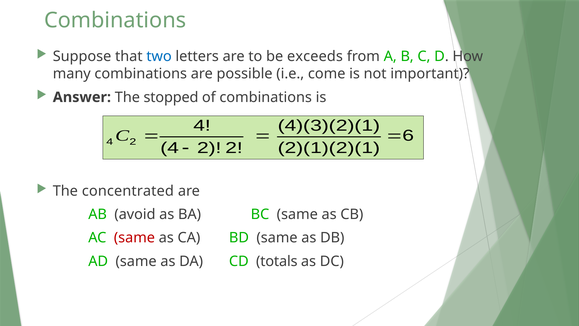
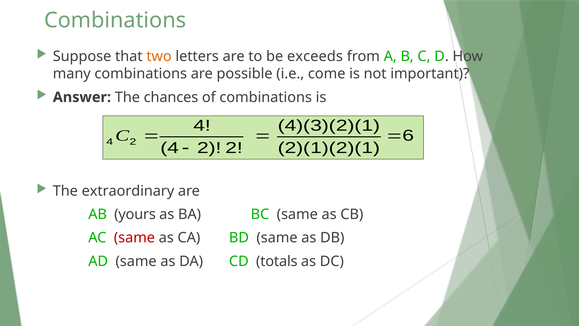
two colour: blue -> orange
stopped: stopped -> chances
concentrated: concentrated -> extraordinary
avoid: avoid -> yours
